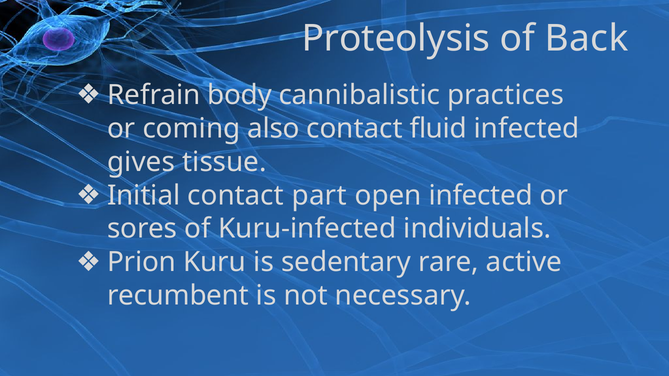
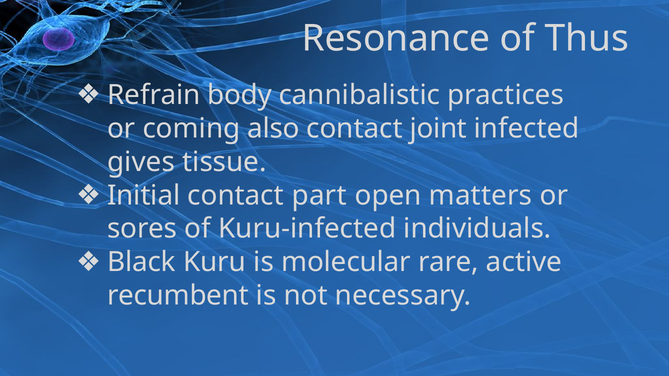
Proteolysis: Proteolysis -> Resonance
Back: Back -> Thus
fluid: fluid -> joint
open infected: infected -> matters
Prion: Prion -> Black
sedentary: sedentary -> molecular
